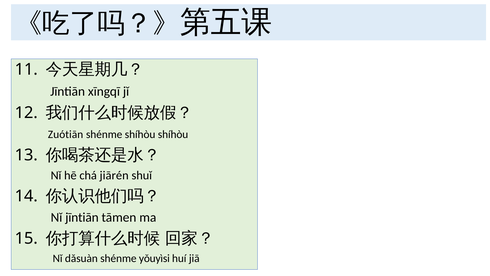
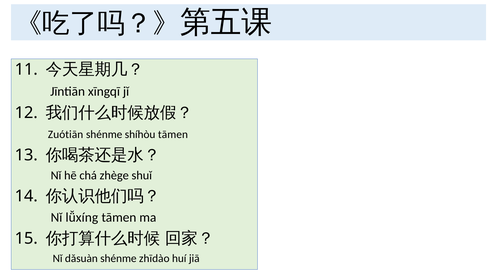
shíhòu shíhòu: shíhòu -> tāmen
jiārén: jiārén -> zhège
Nǐ jīntiān: jīntiān -> lǚxíng
yǒuyìsi: yǒuyìsi -> zhīdào
